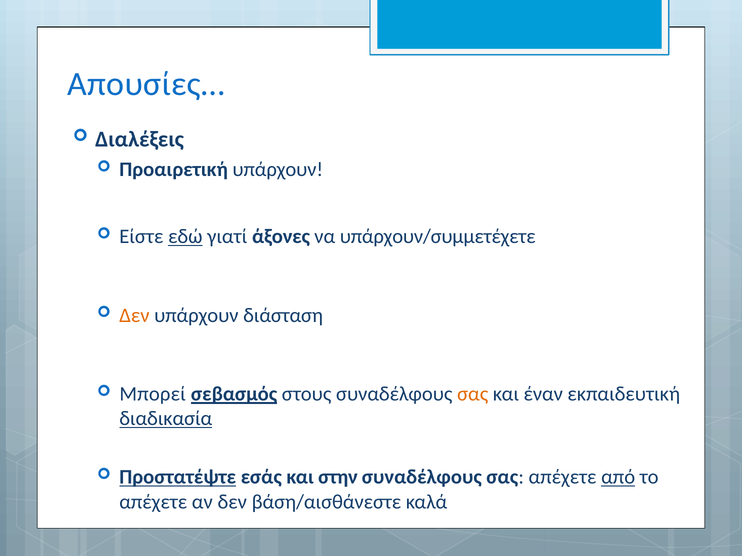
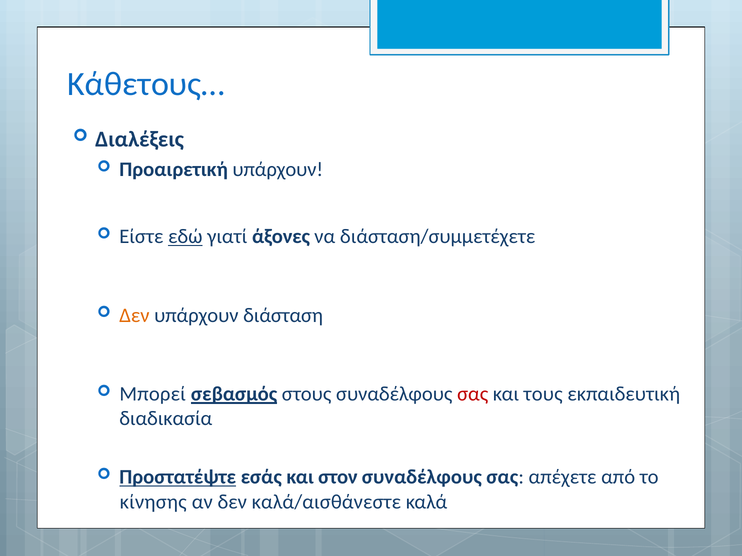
Απουσίες…: Απουσίες… -> Κάθετους…
υπάρχουν/συμμετέχετε: υπάρχουν/συμμετέχετε -> διάσταση/συμμετέχετε
σας at (473, 394) colour: orange -> red
έναν: έναν -> τους
διαδικασία underline: present -> none
στην: στην -> στον
από underline: present -> none
απέχετε at (153, 502): απέχετε -> κίνησης
βάση/αισθάνεστε: βάση/αισθάνεστε -> καλά/αισθάνεστε
